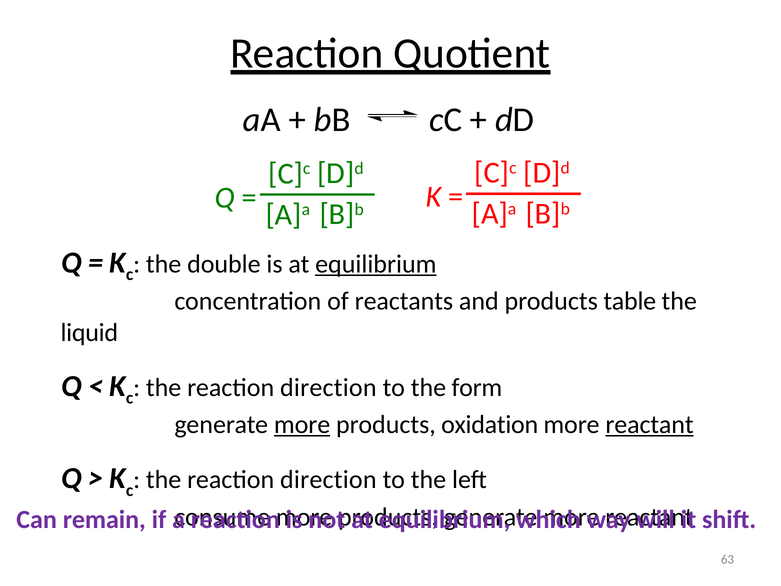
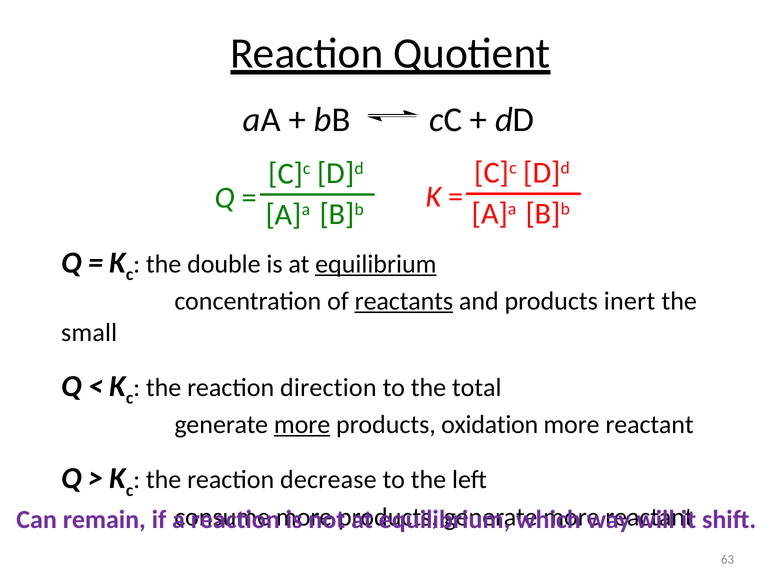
reactants underline: none -> present
table: table -> inert
liquid: liquid -> small
form: form -> total
reactant at (650, 425) underline: present -> none
direction at (328, 480): direction -> decrease
